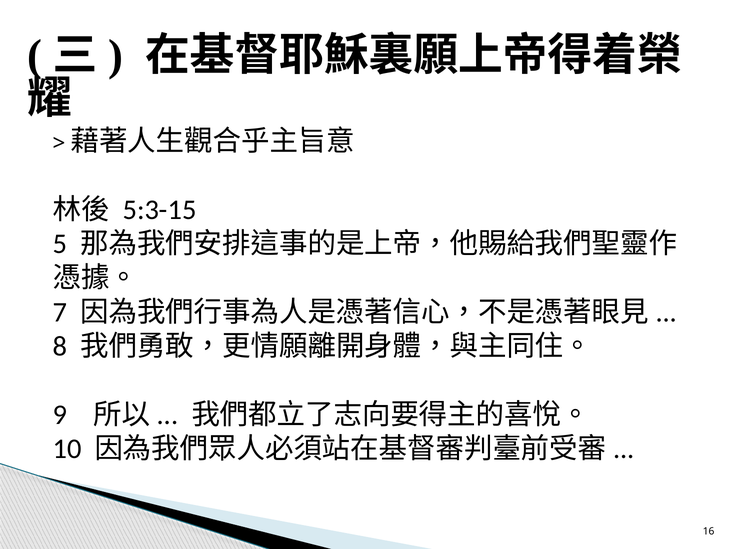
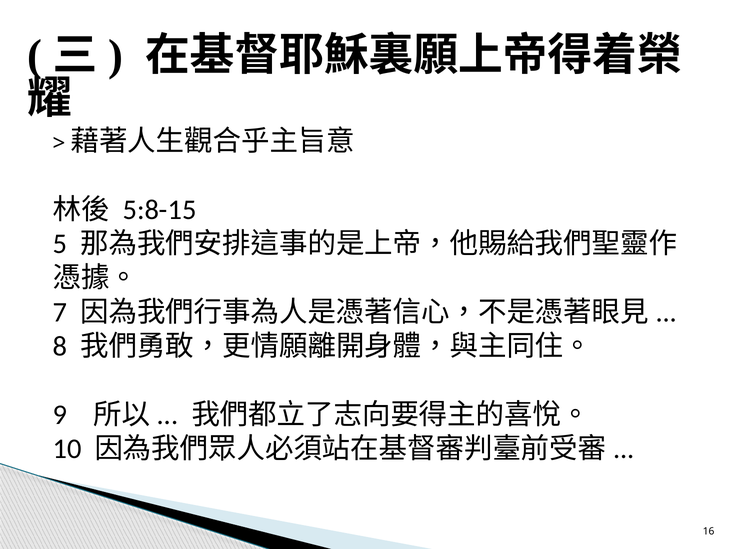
5:3-15: 5:3-15 -> 5:8-15
